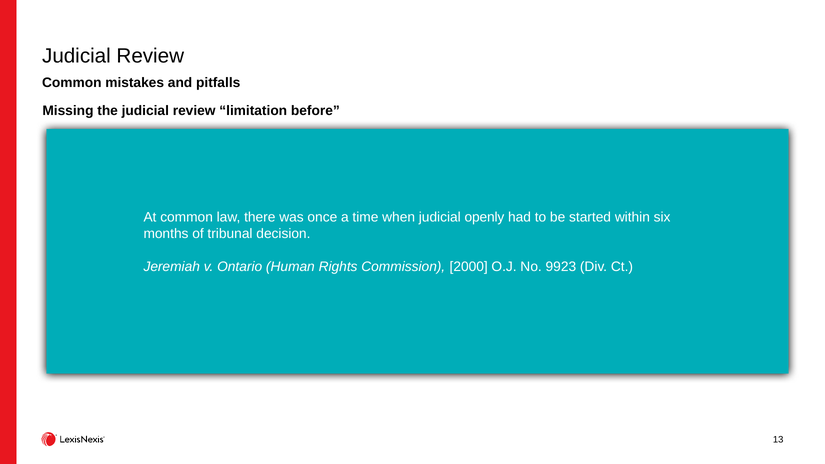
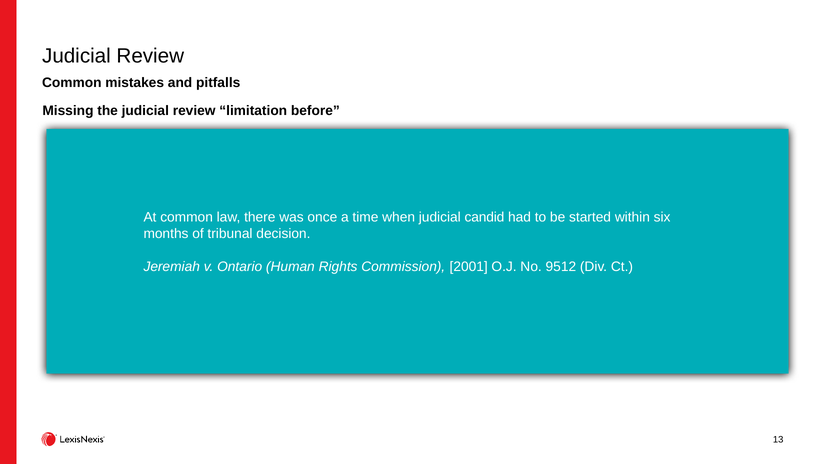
openly: openly -> candid
2000: 2000 -> 2001
9923: 9923 -> 9512
